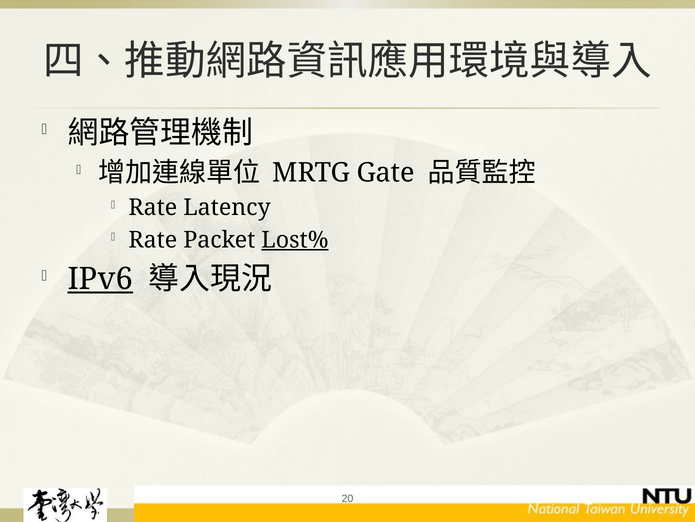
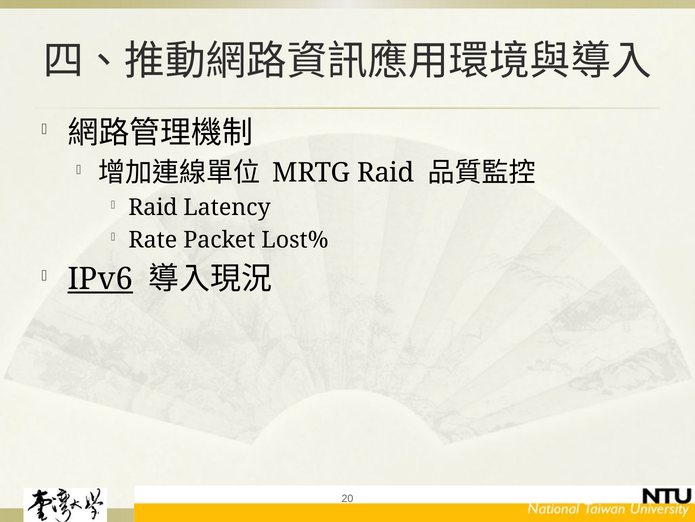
MRTG Gate: Gate -> Raid
Rate at (153, 207): Rate -> Raid
Lost% underline: present -> none
